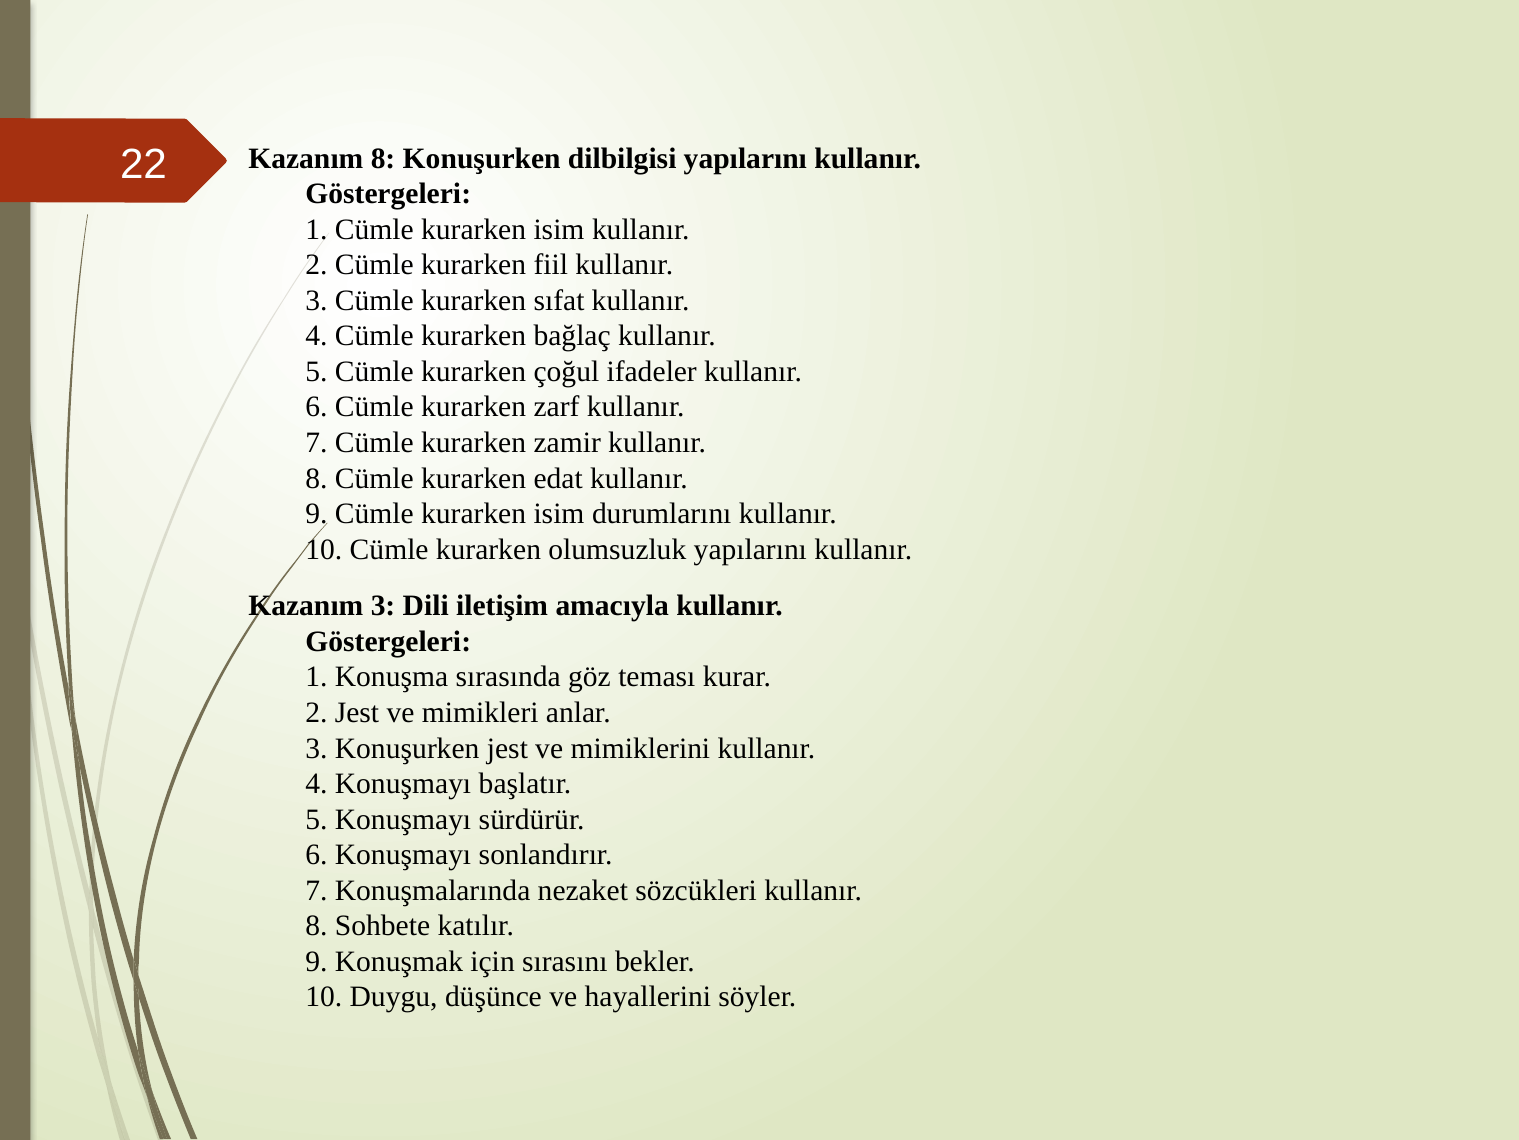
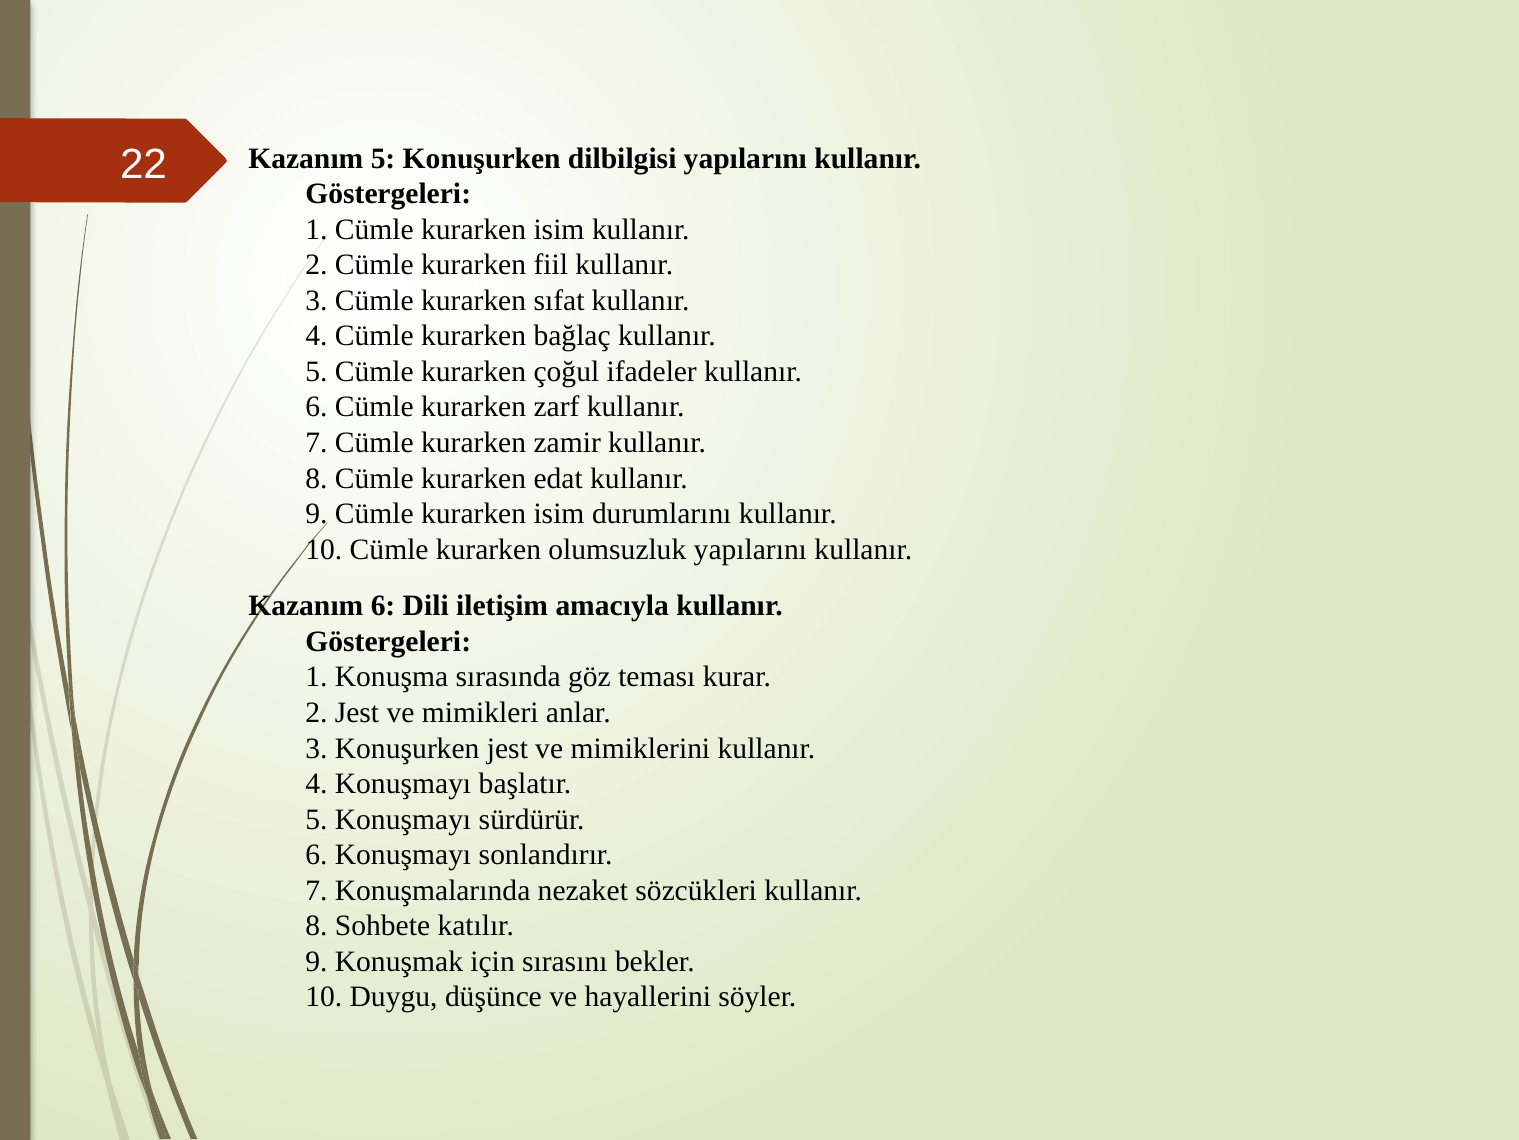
Kazanım 8: 8 -> 5
Kazanım 3: 3 -> 6
